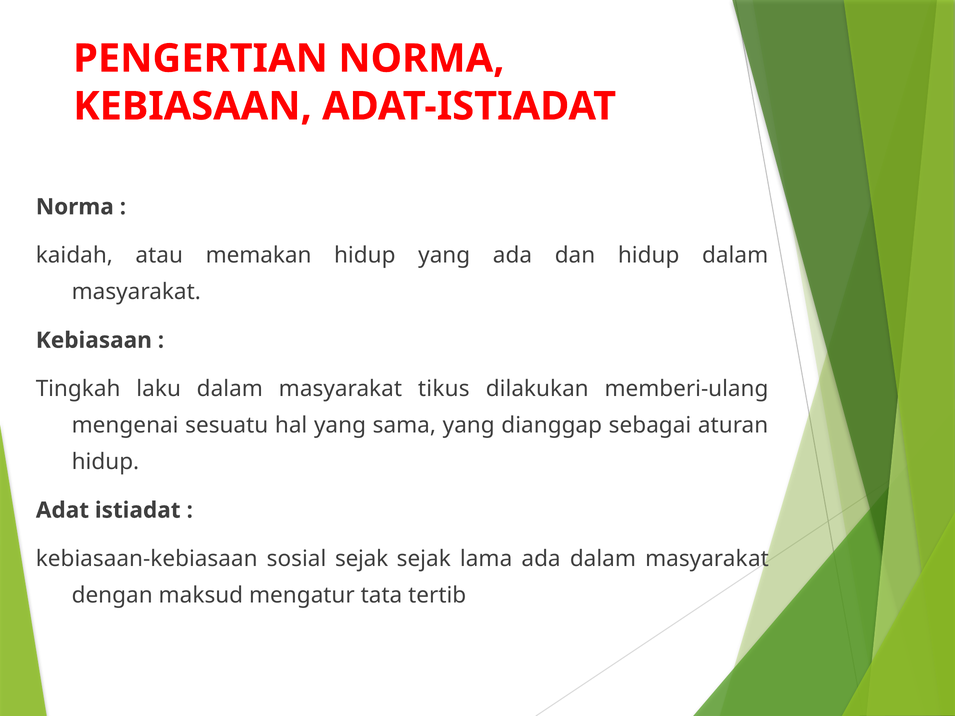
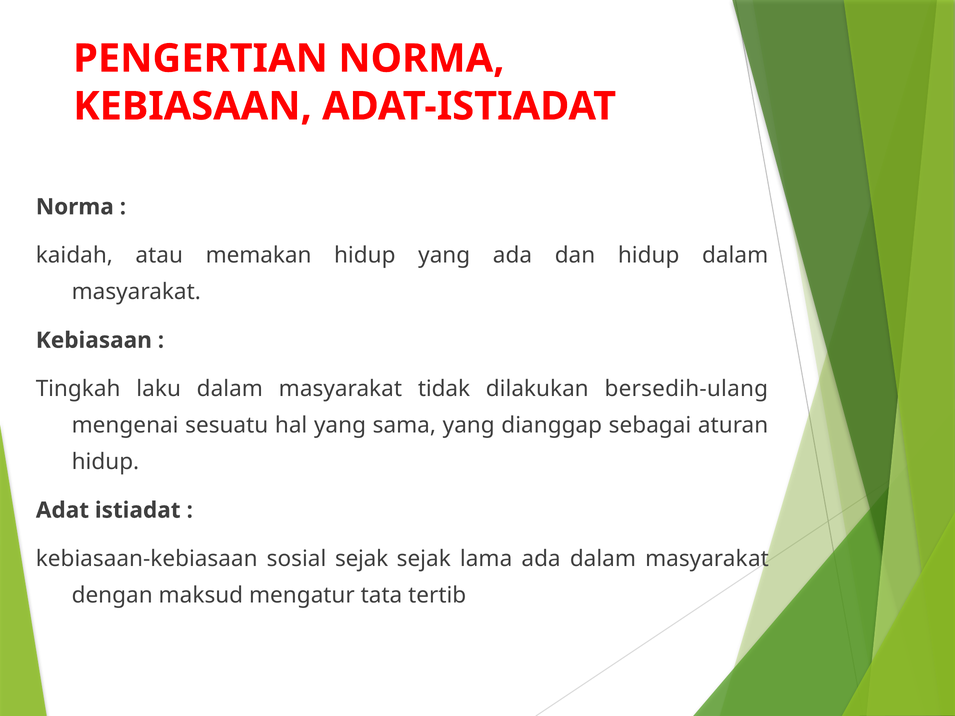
tikus: tikus -> tidak
memberi-ulang: memberi-ulang -> bersedih-ulang
